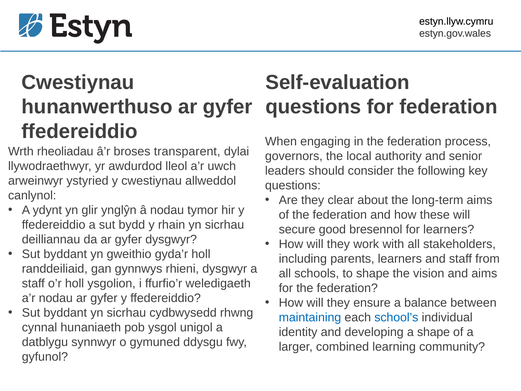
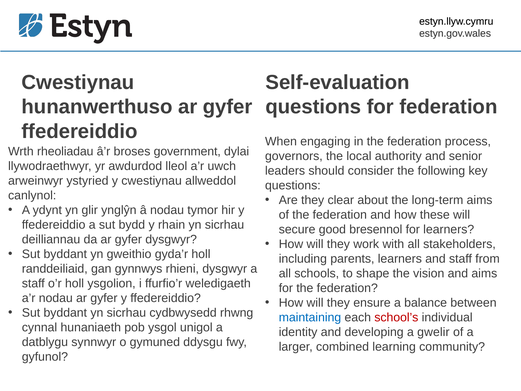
transparent: transparent -> government
school’s colour: blue -> red
a shape: shape -> gwelir
